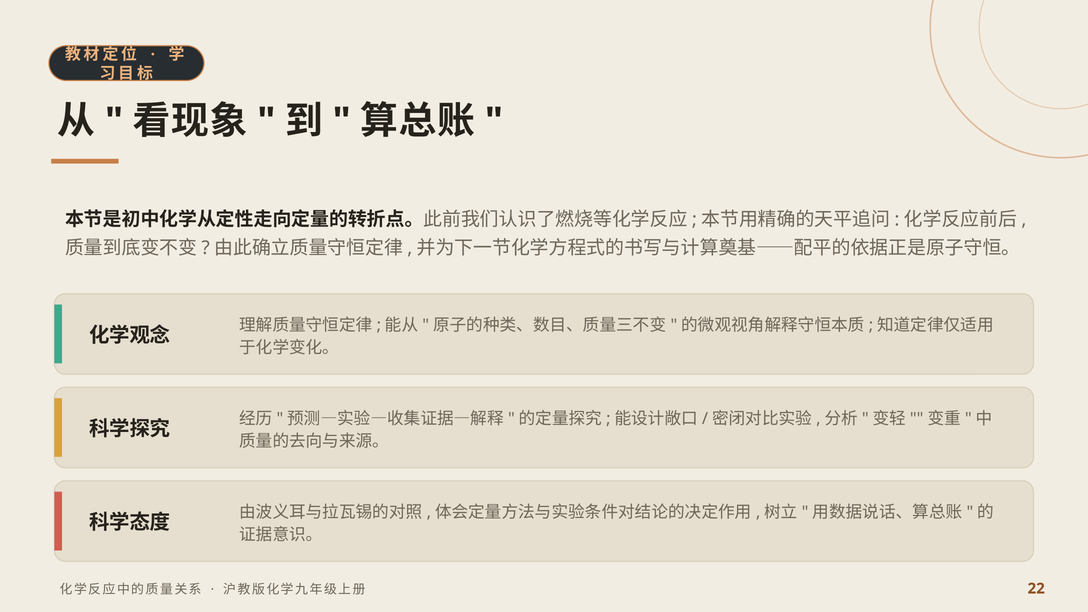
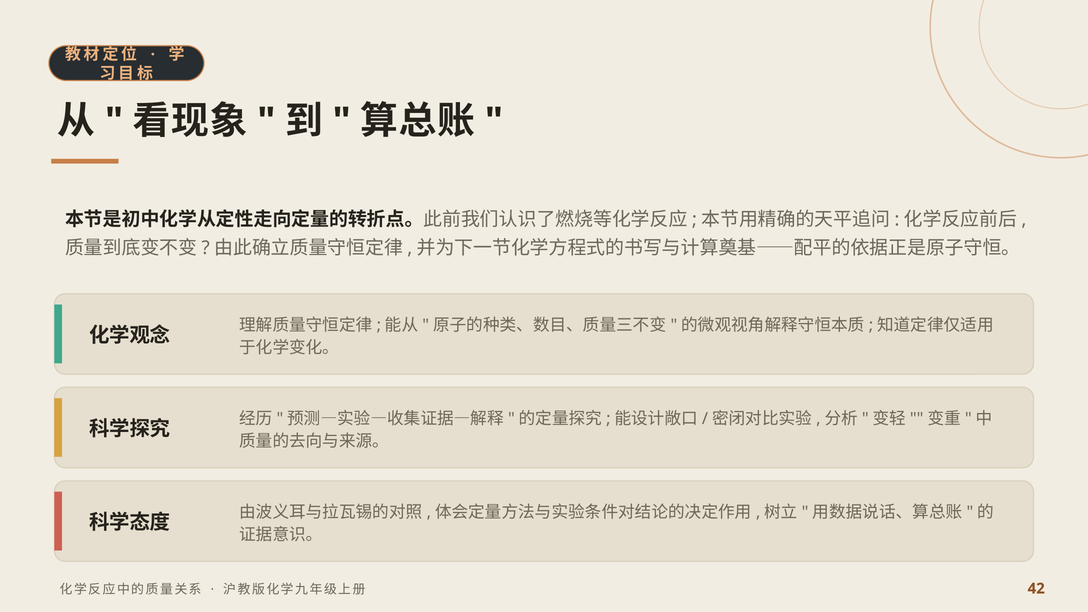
22: 22 -> 42
